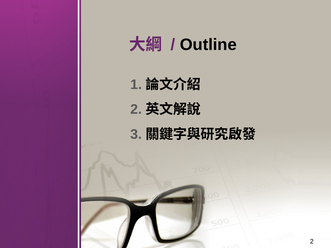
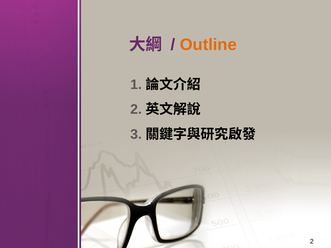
Outline colour: black -> orange
